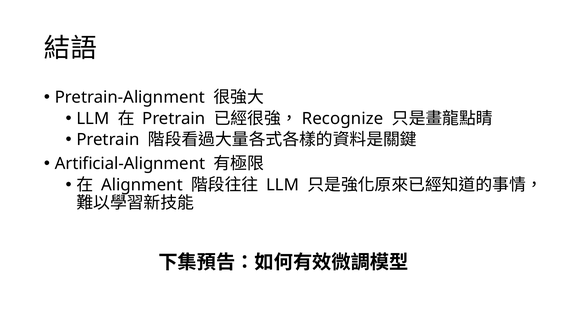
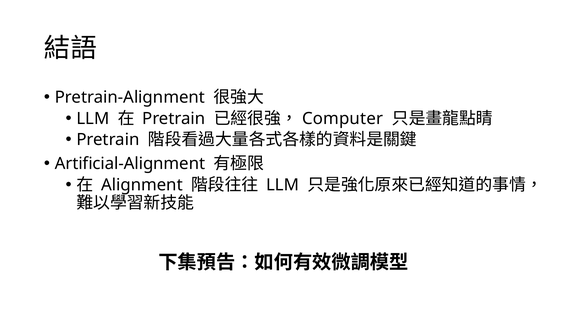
Recognize: Recognize -> Computer
